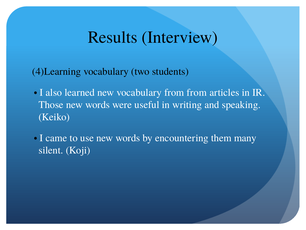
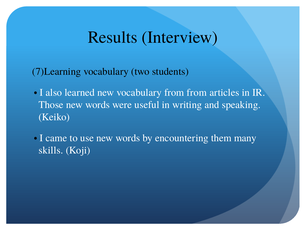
4)Learning: 4)Learning -> 7)Learning
silent: silent -> skills
